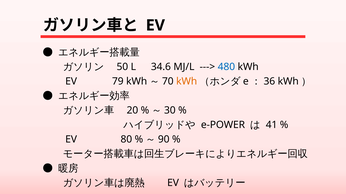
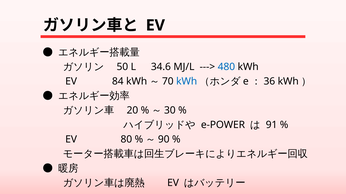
79: 79 -> 84
kWh at (187, 82) colour: orange -> blue
41: 41 -> 91
